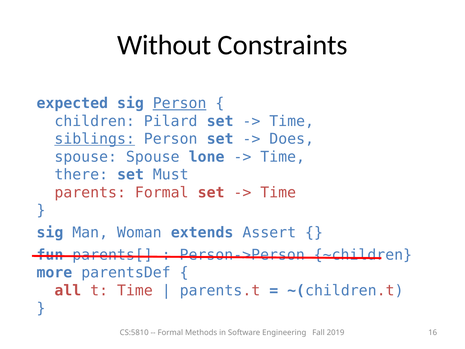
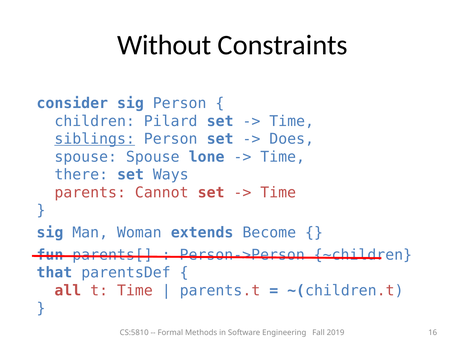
expected: expected -> consider
Person at (180, 103) underline: present -> none
Must: Must -> Ways
parents Formal: Formal -> Cannot
Assert: Assert -> Become
more: more -> that
